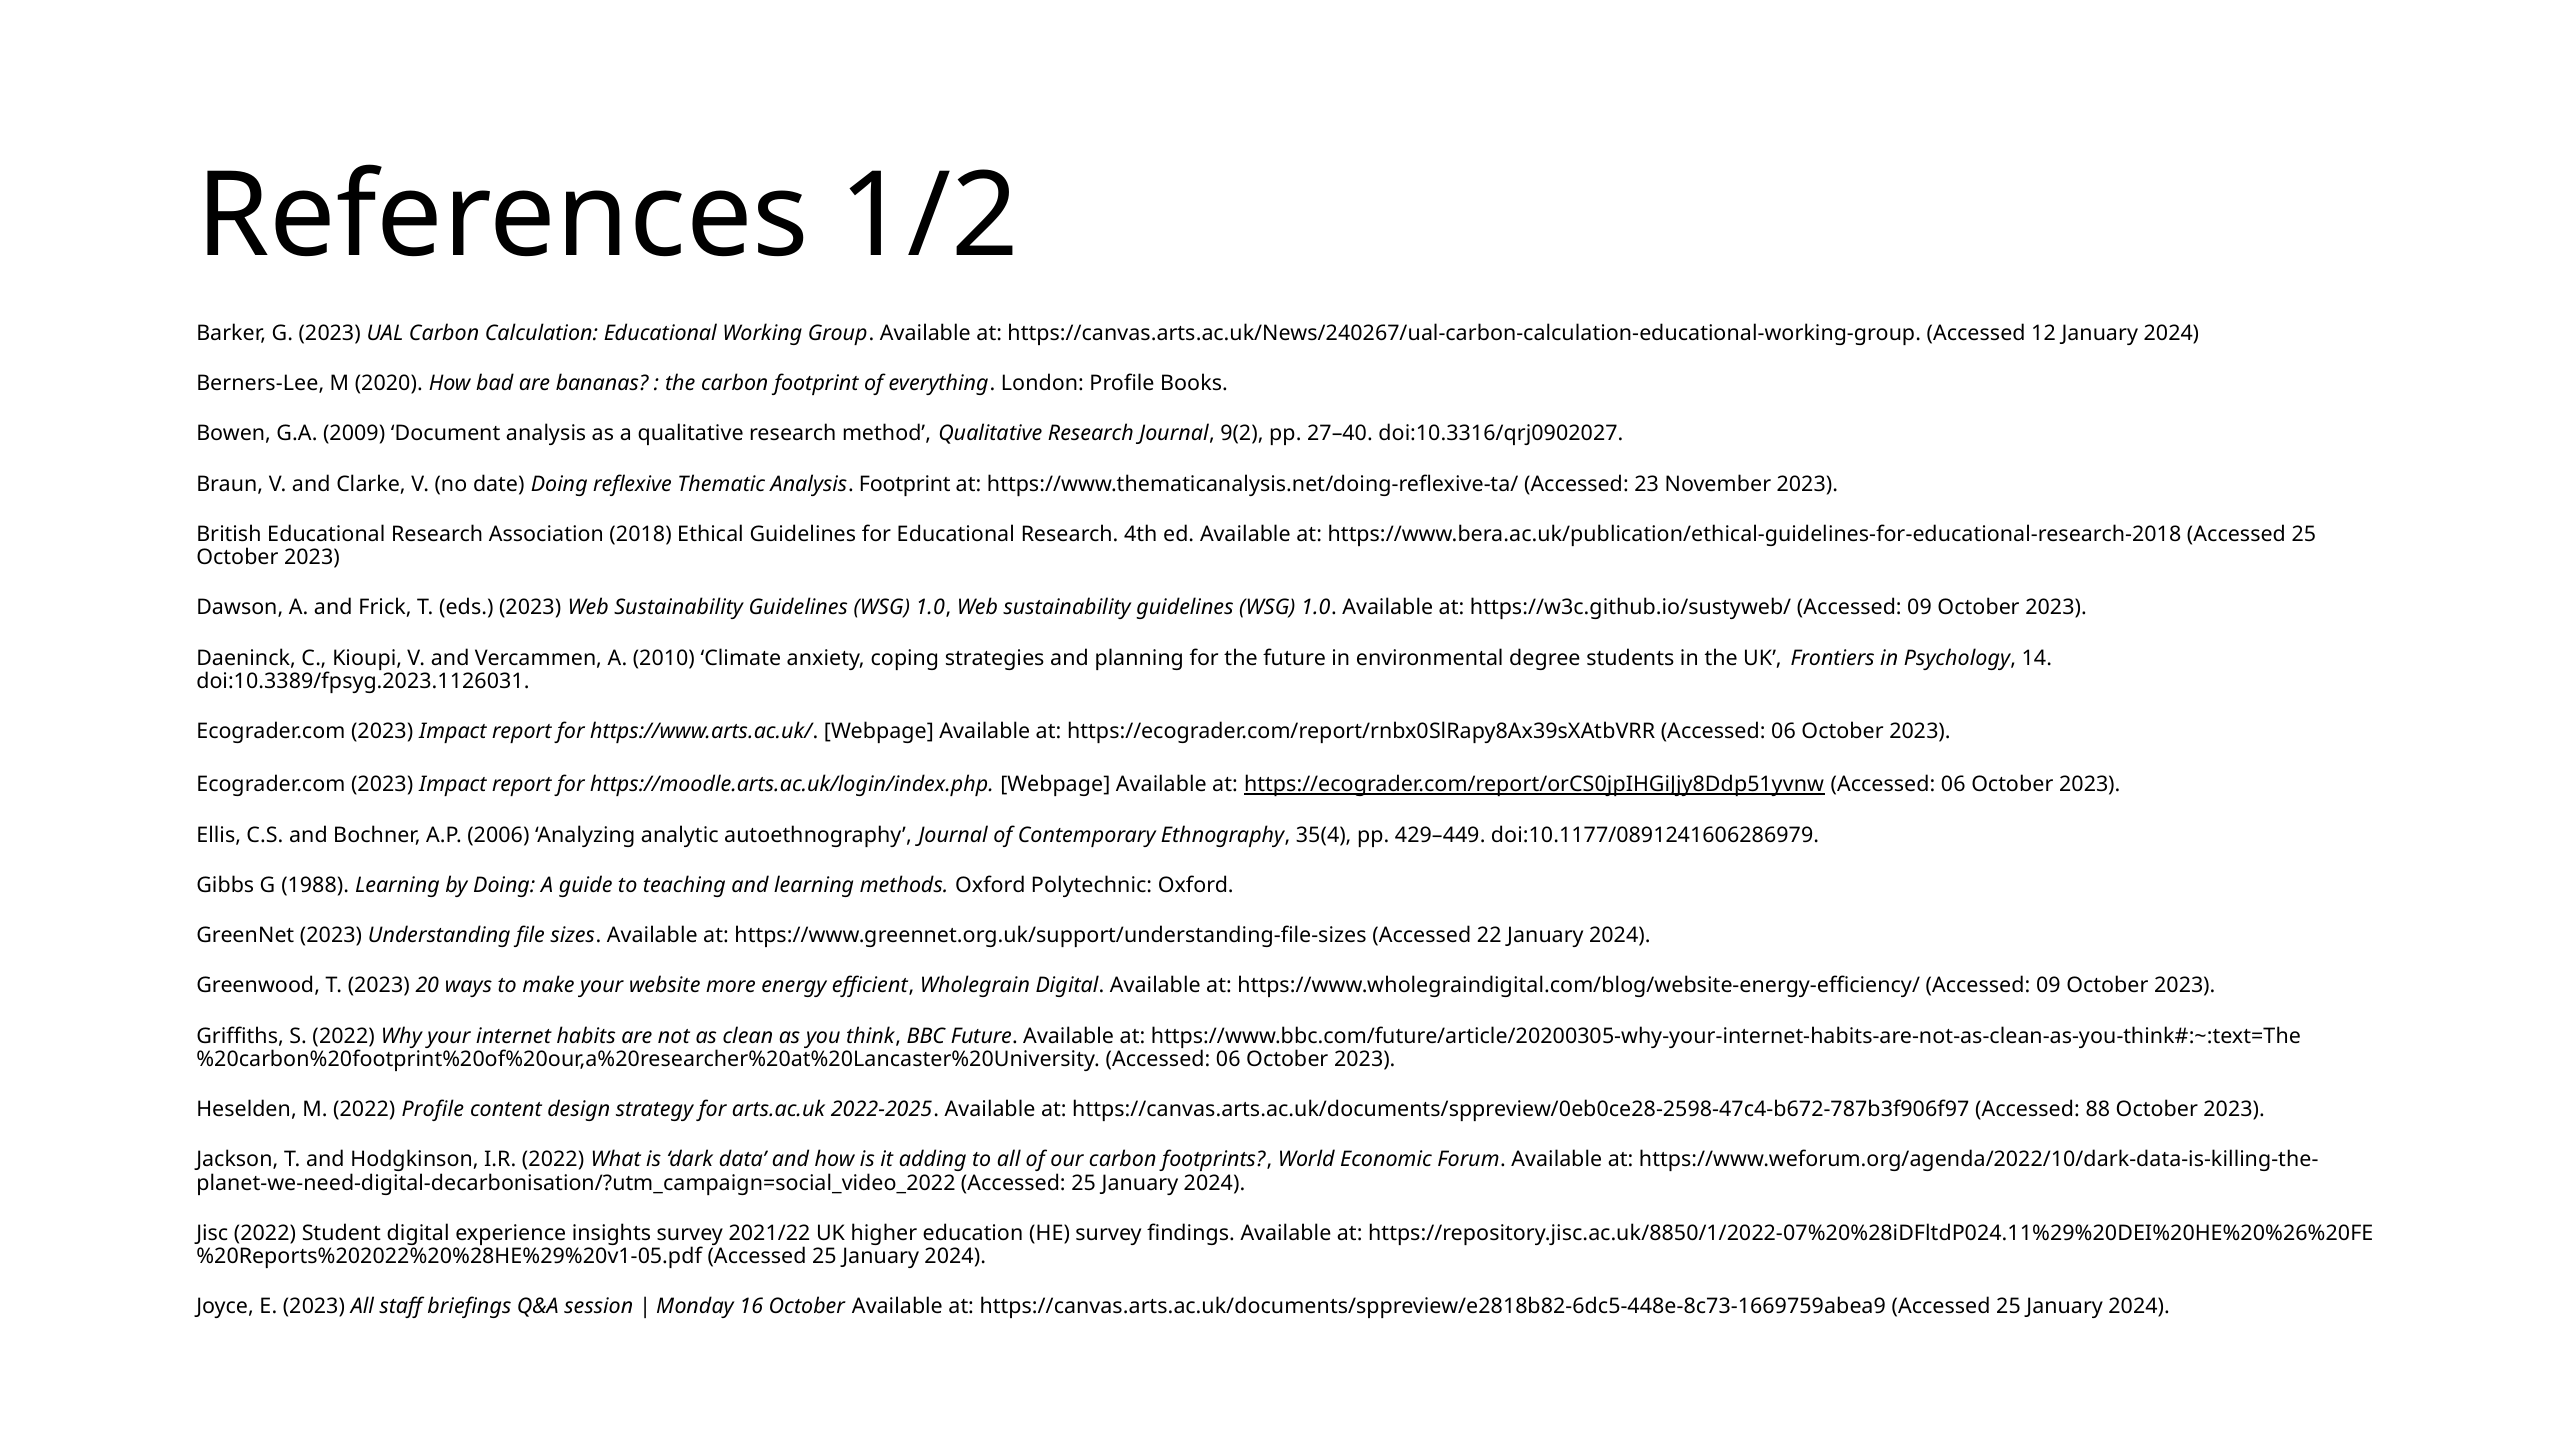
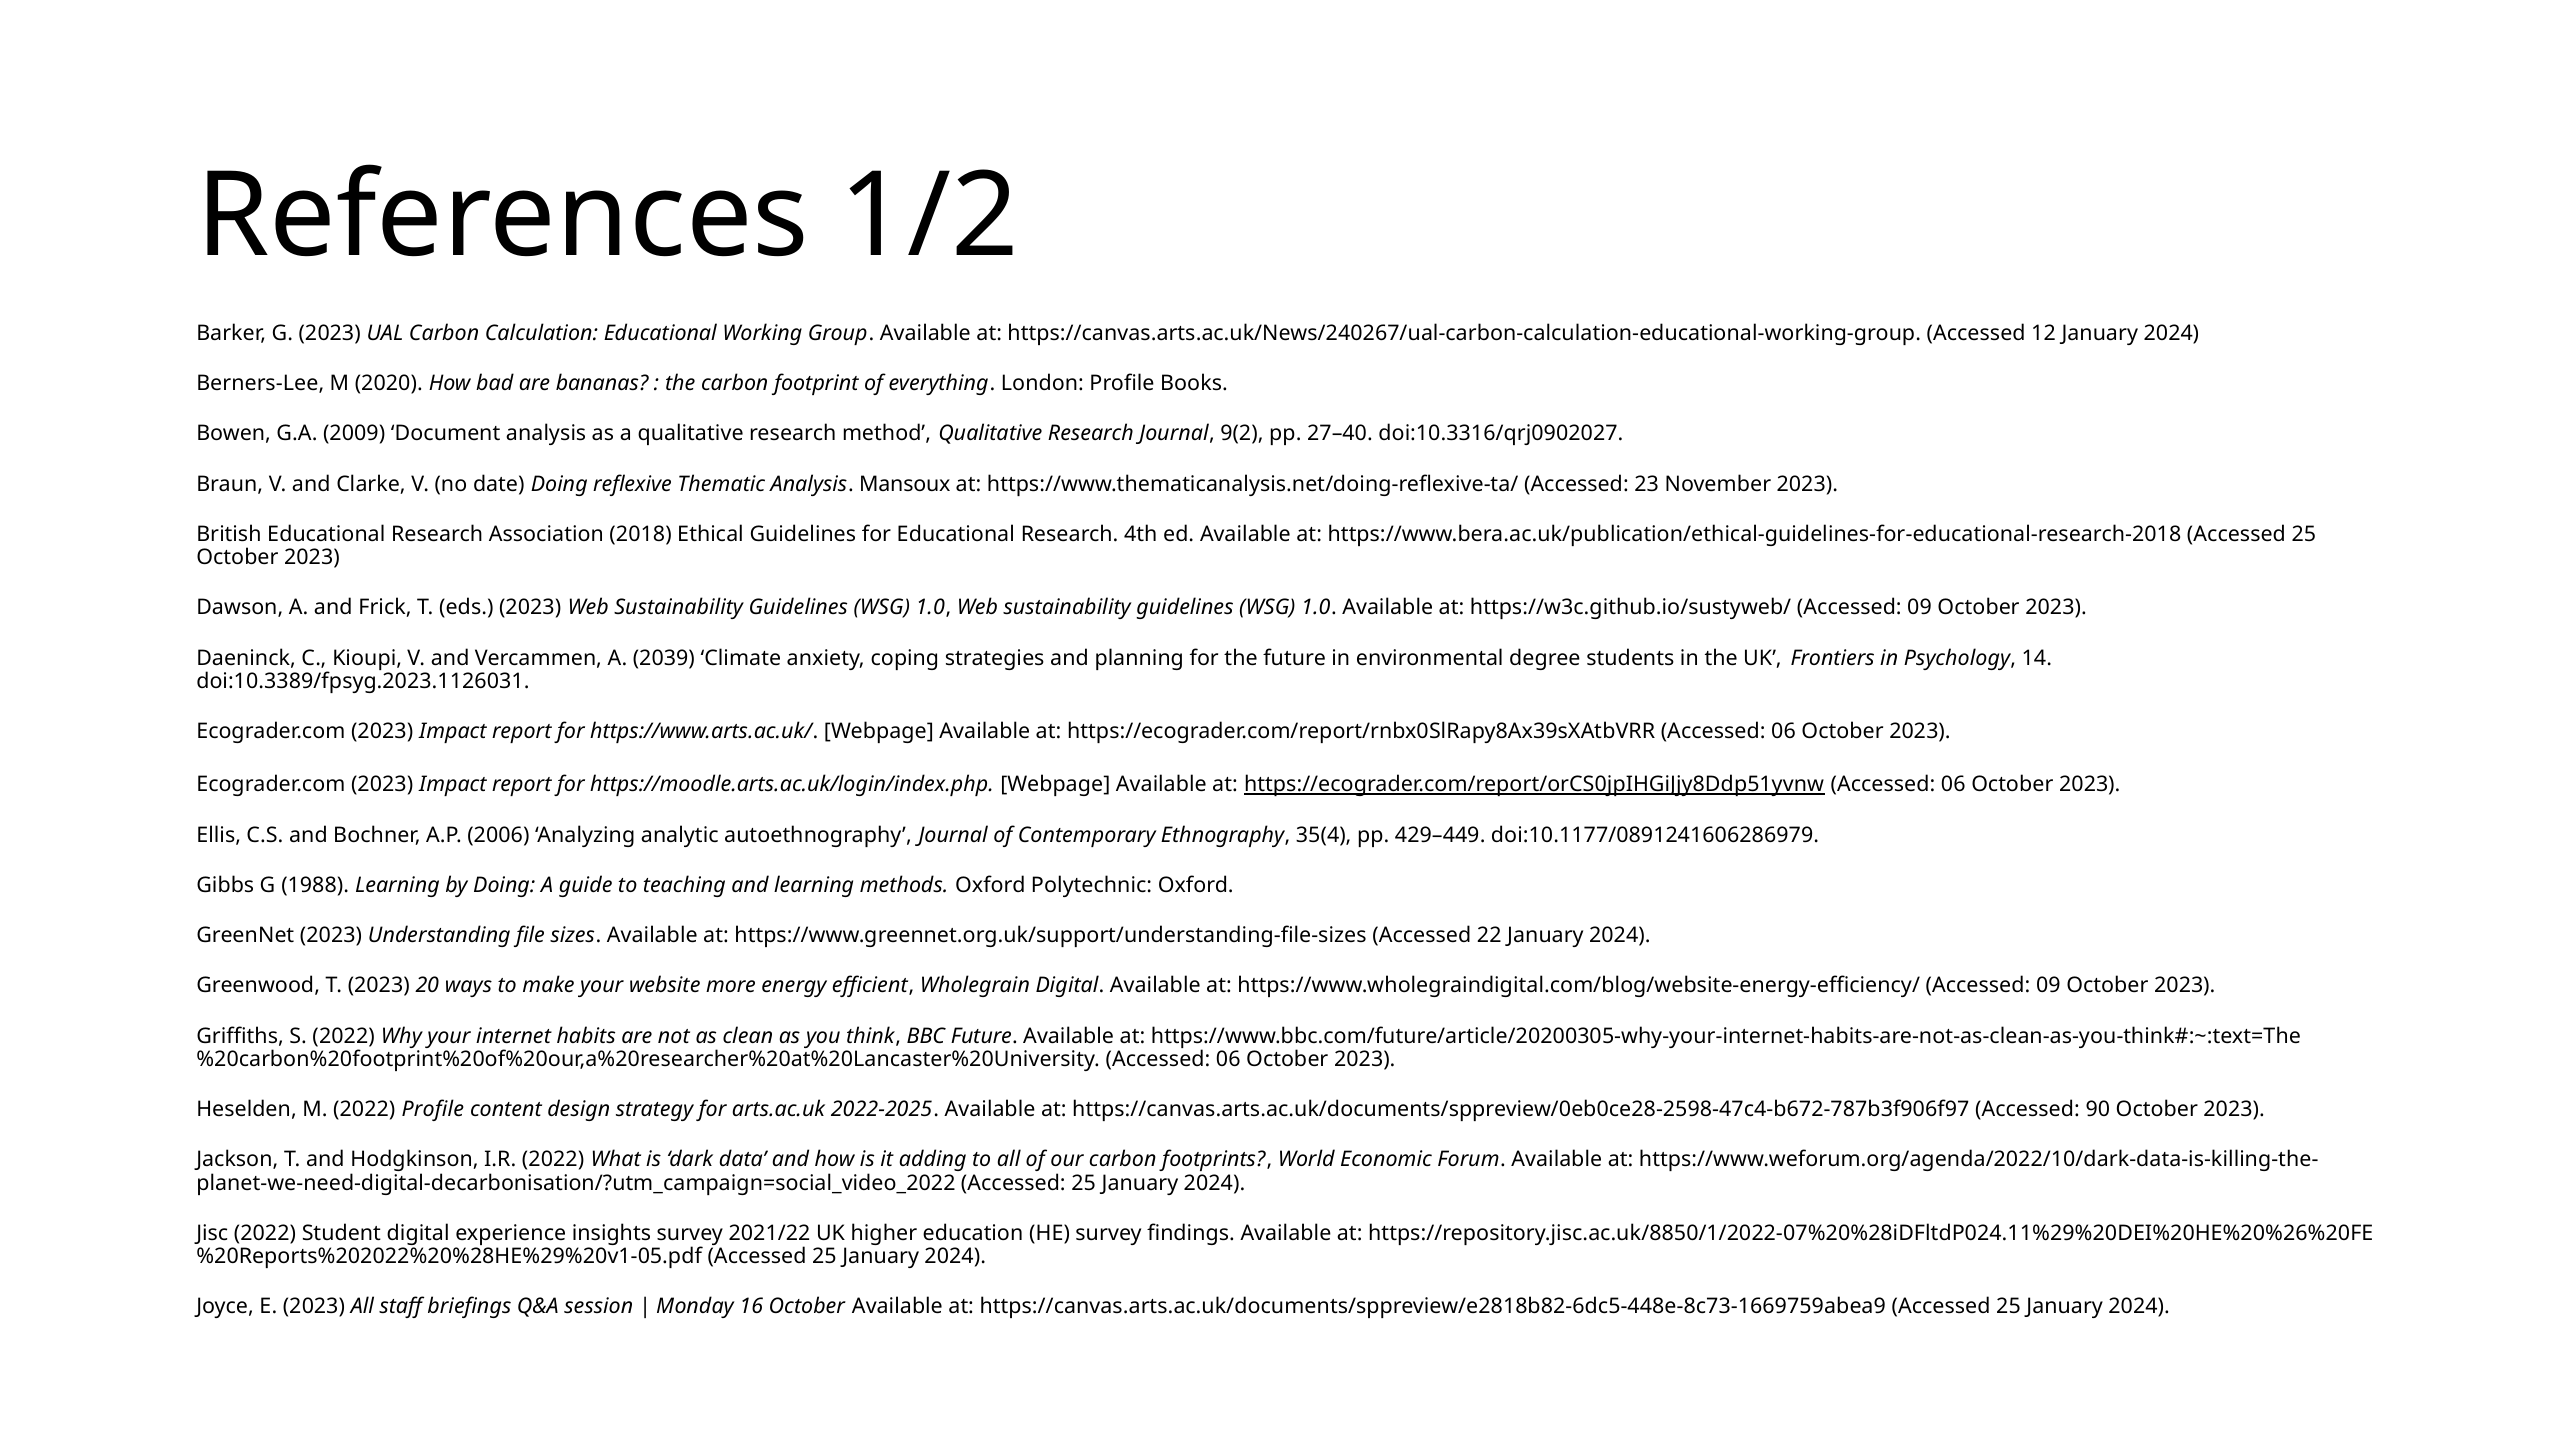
Analysis Footprint: Footprint -> Mansoux
2010: 2010 -> 2039
88: 88 -> 90
